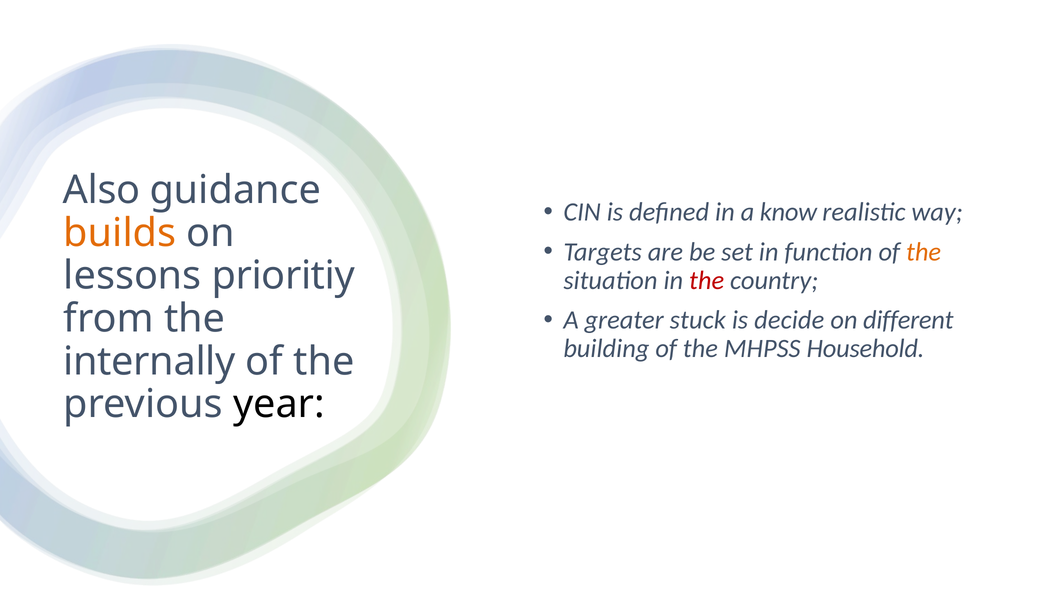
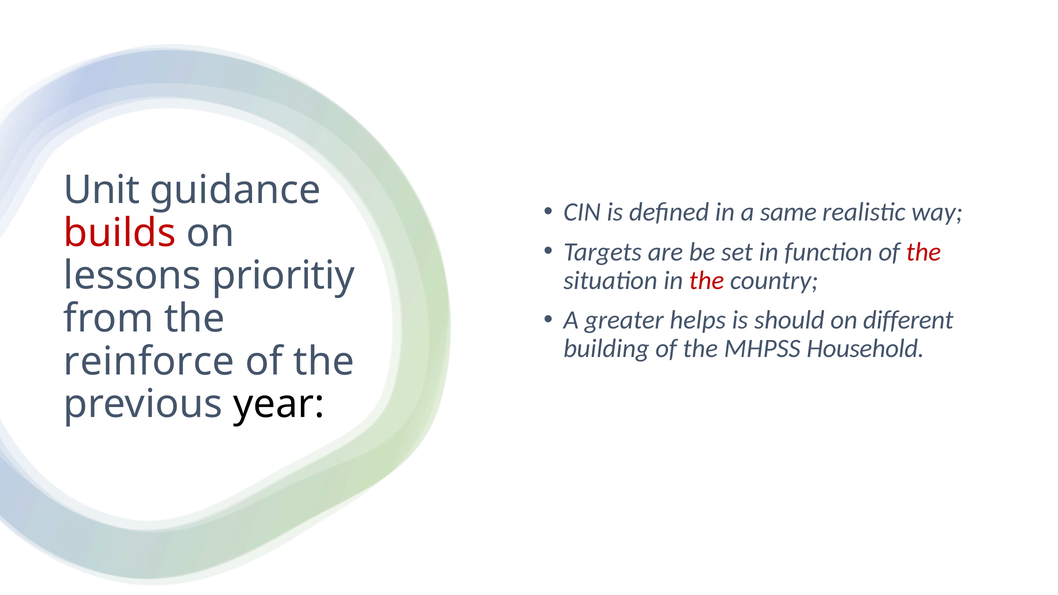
Also: Also -> Unit
know: know -> same
builds colour: orange -> red
the at (924, 252) colour: orange -> red
stuck: stuck -> helps
decide: decide -> should
internally: internally -> reinforce
